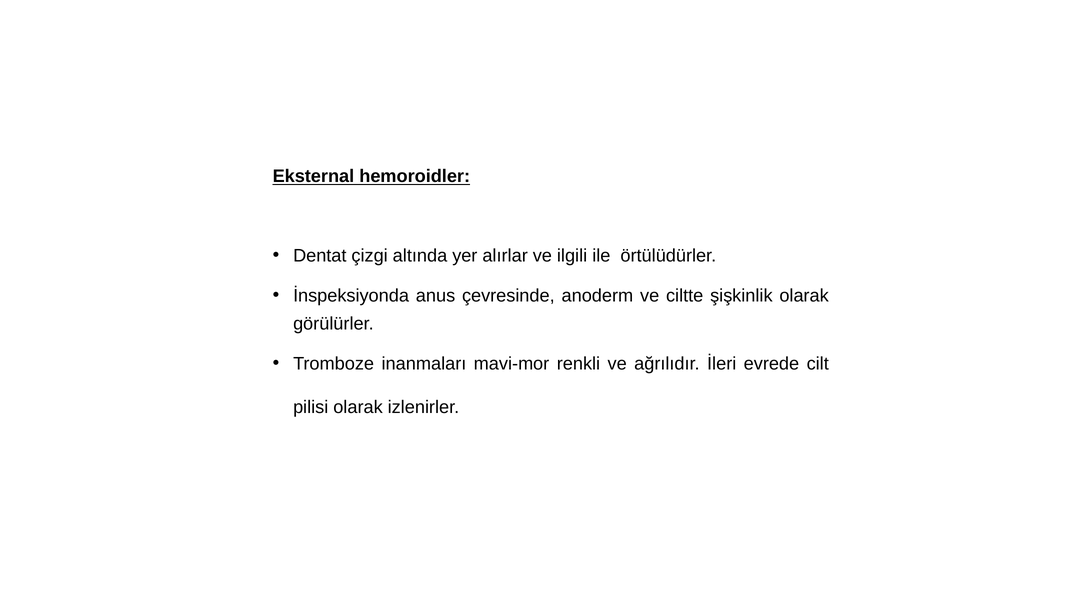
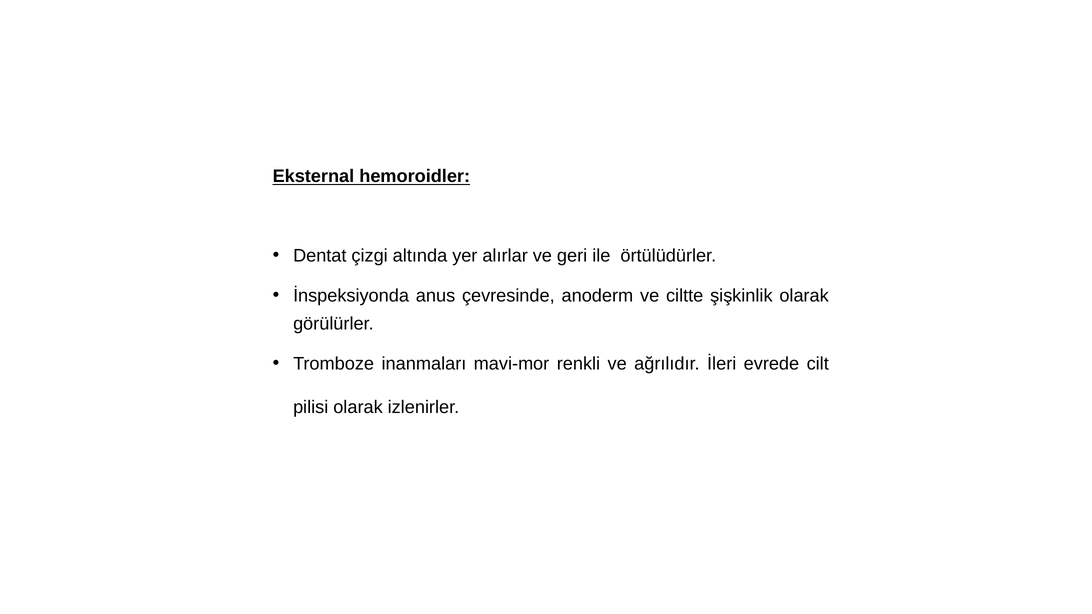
ilgili: ilgili -> geri
